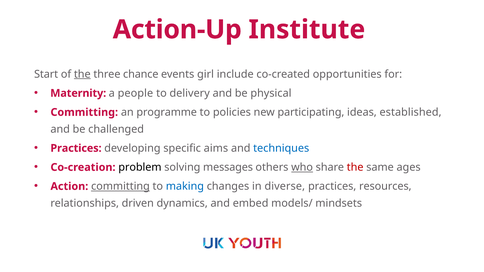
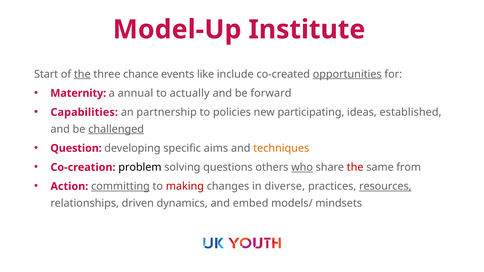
Action-Up: Action-Up -> Model-Up
girl: girl -> like
opportunities underline: none -> present
people: people -> annual
delivery: delivery -> actually
physical: physical -> forward
Committing at (84, 112): Committing -> Capabilities
programme: programme -> partnership
challenged underline: none -> present
Practices at (76, 148): Practices -> Question
techniques colour: blue -> orange
messages: messages -> questions
ages: ages -> from
making colour: blue -> red
resources underline: none -> present
